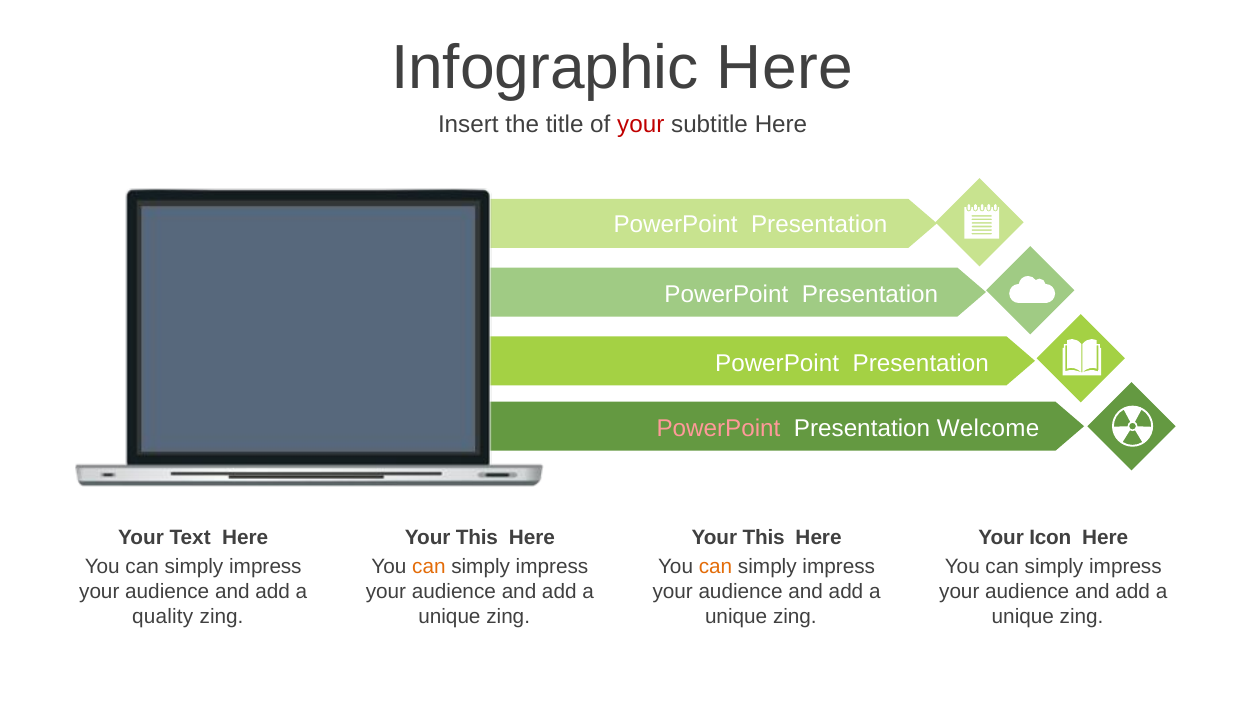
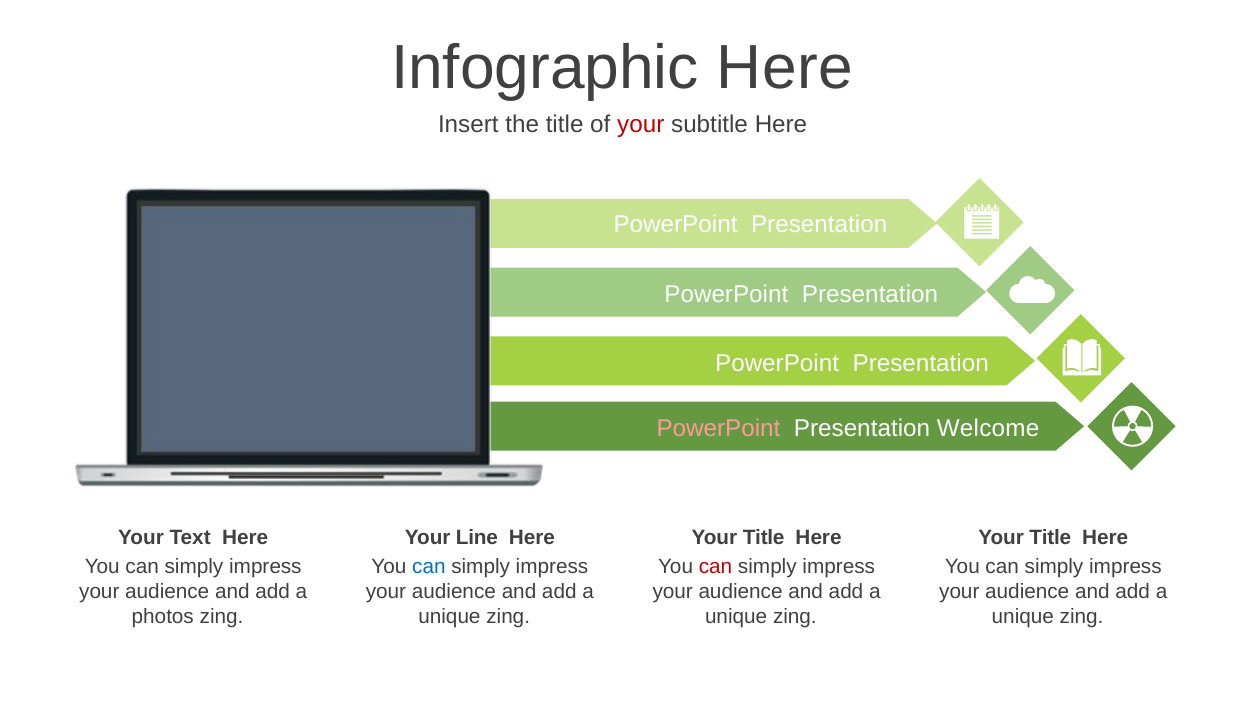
This at (477, 538): This -> Line
This at (764, 538): This -> Title
Icon at (1050, 538): Icon -> Title
can at (429, 567) colour: orange -> blue
can at (716, 567) colour: orange -> red
quality: quality -> photos
